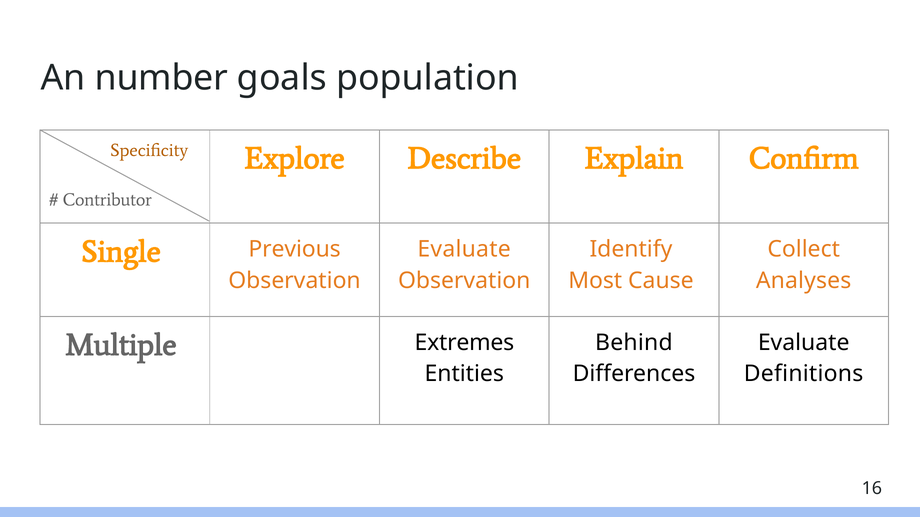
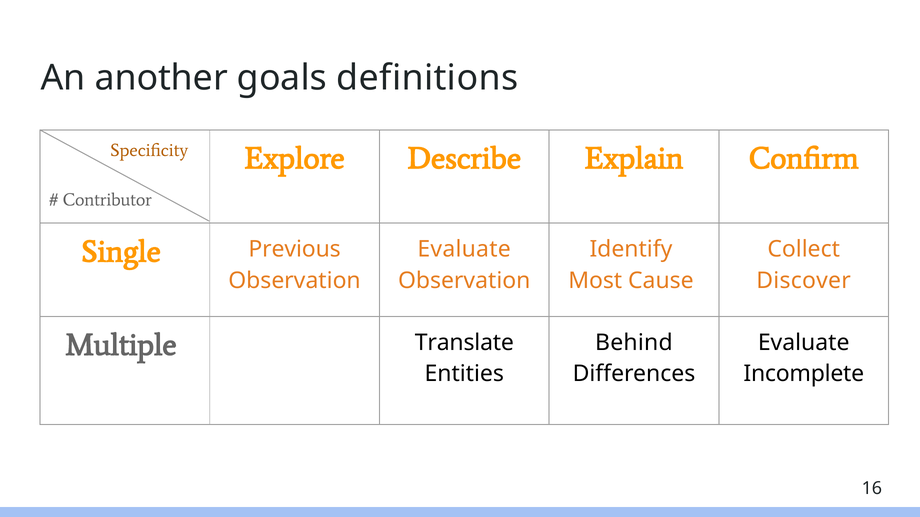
number: number -> another
population: population -> definitions
Analyses: Analyses -> Discover
Extremes: Extremes -> Translate
Definitions: Definitions -> Incomplete
